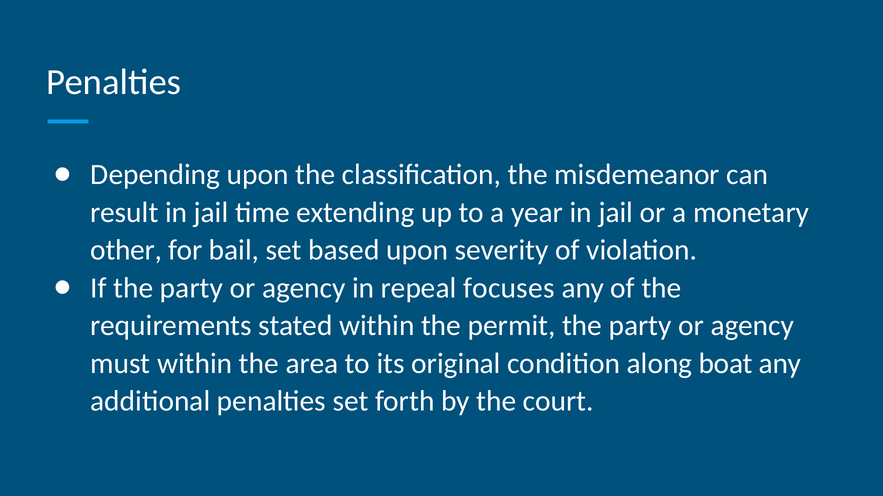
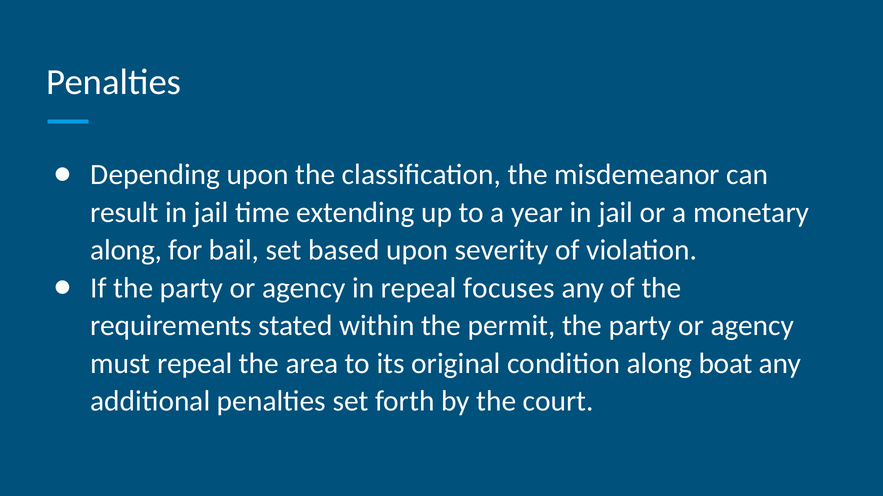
other at (126, 250): other -> along
must within: within -> repeal
